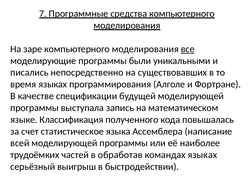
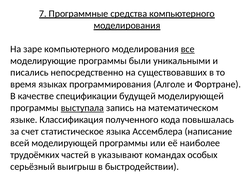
выступала underline: none -> present
обработав: обработав -> указывают
командах языках: языках -> особых
